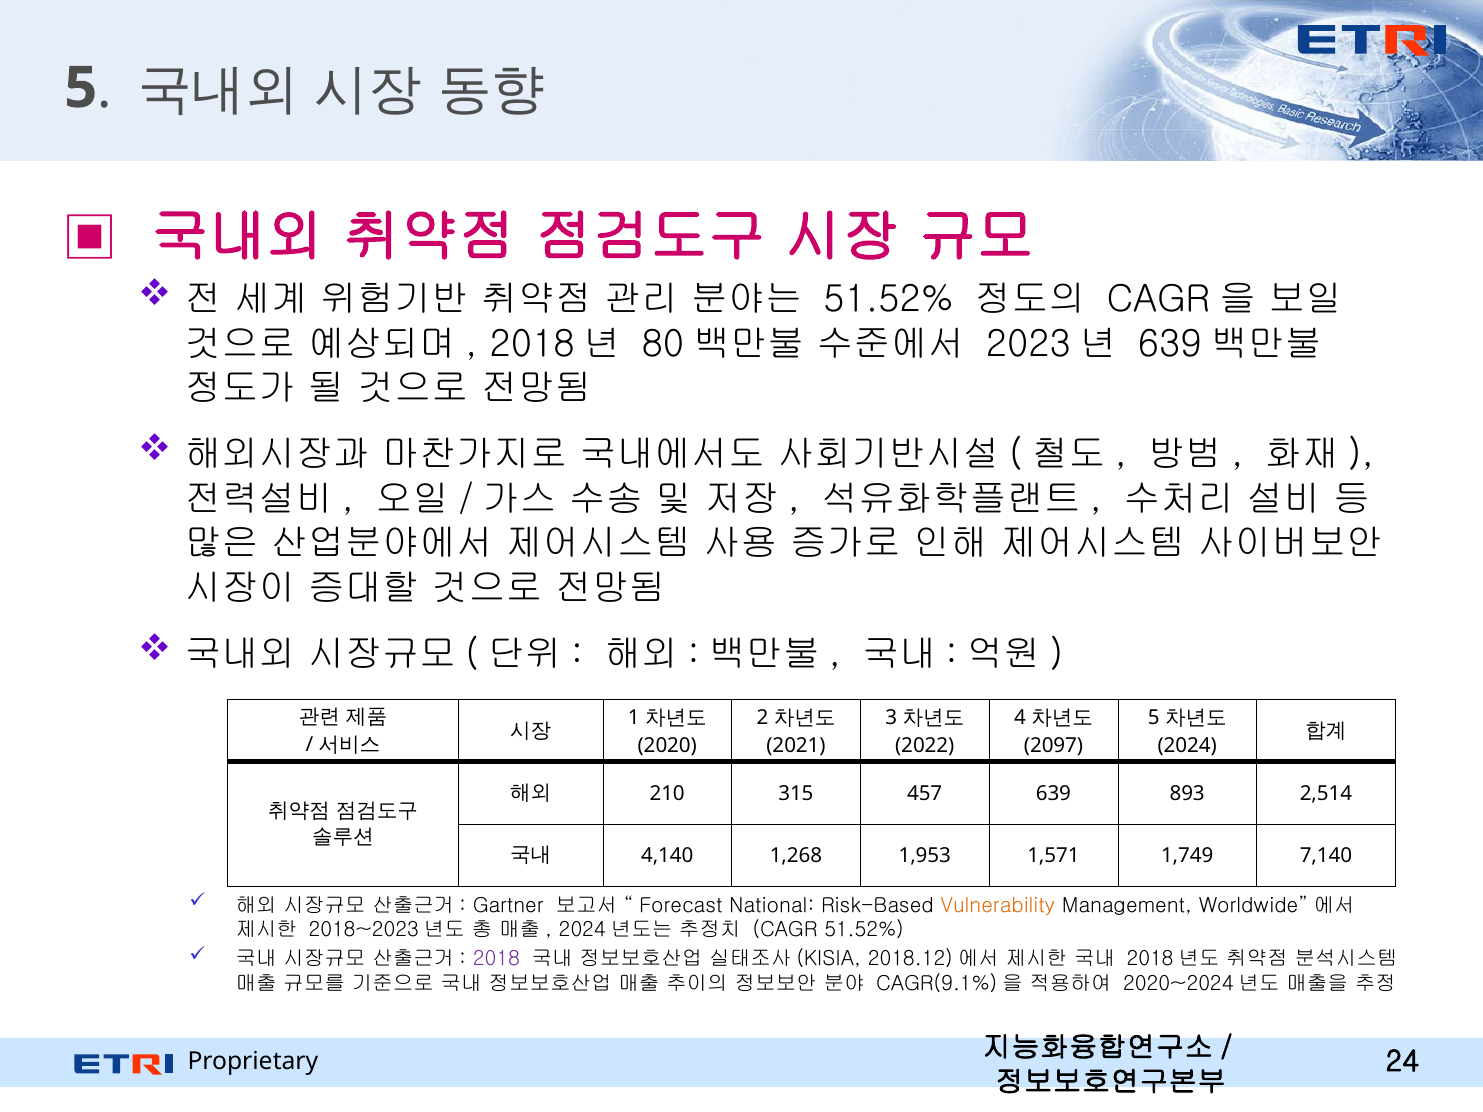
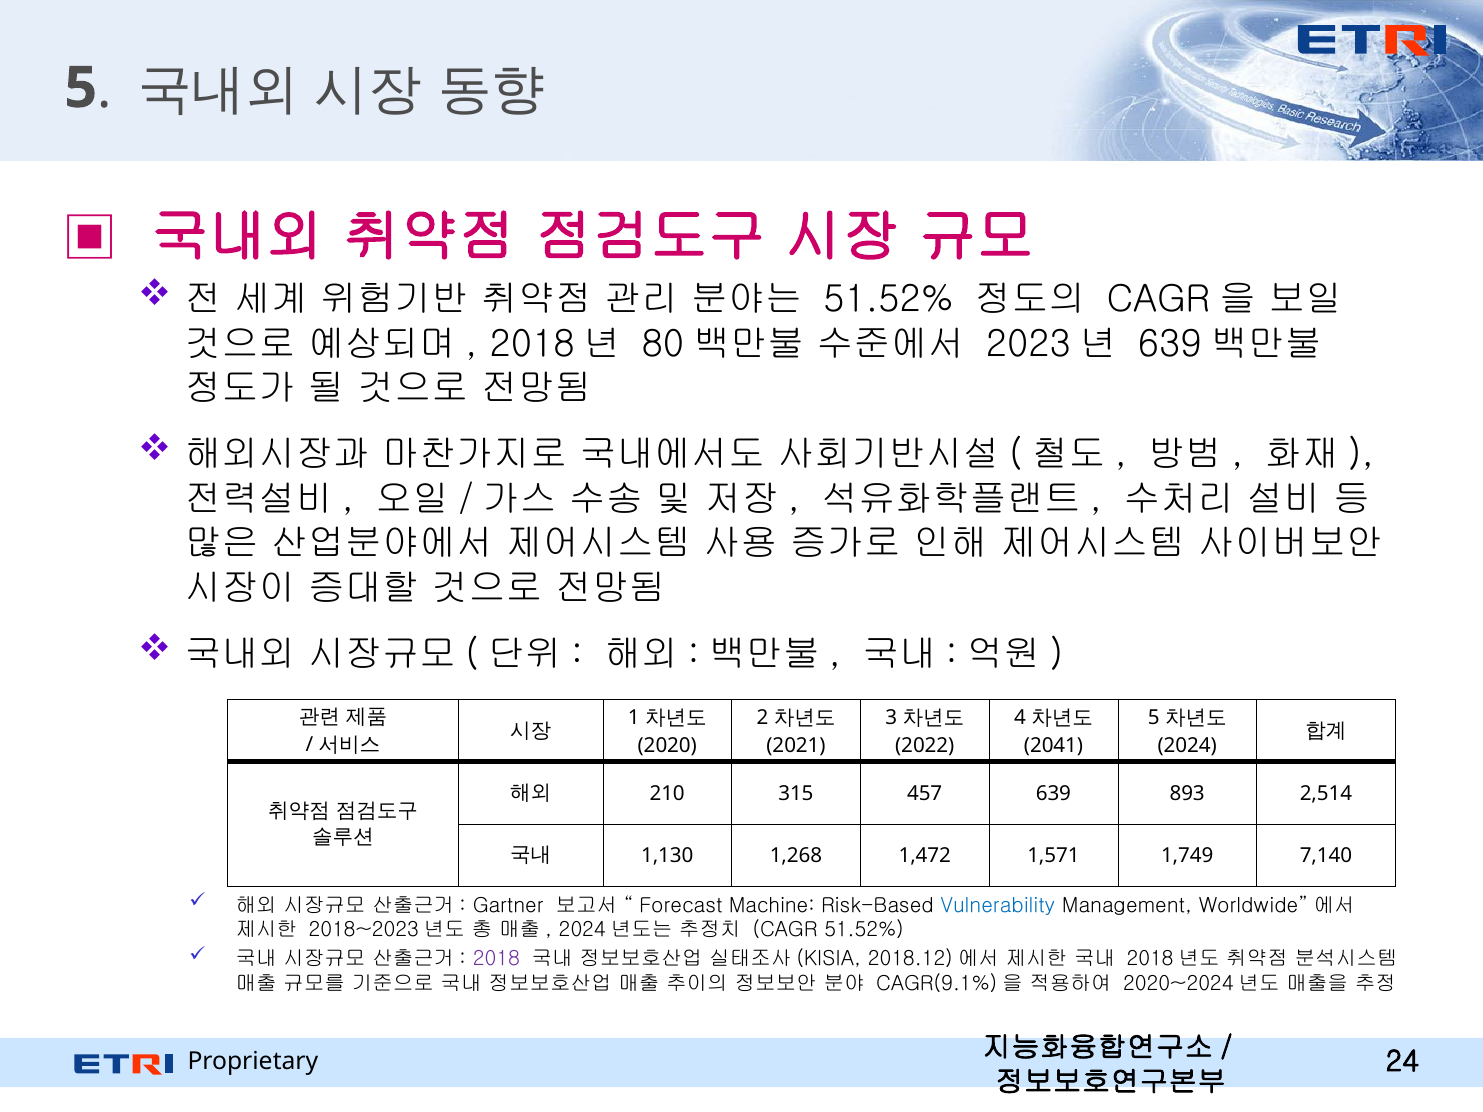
2097: 2097 -> 2041
4,140: 4,140 -> 1,130
1,953: 1,953 -> 1,472
National: National -> Machine
Vulnerability colour: orange -> blue
